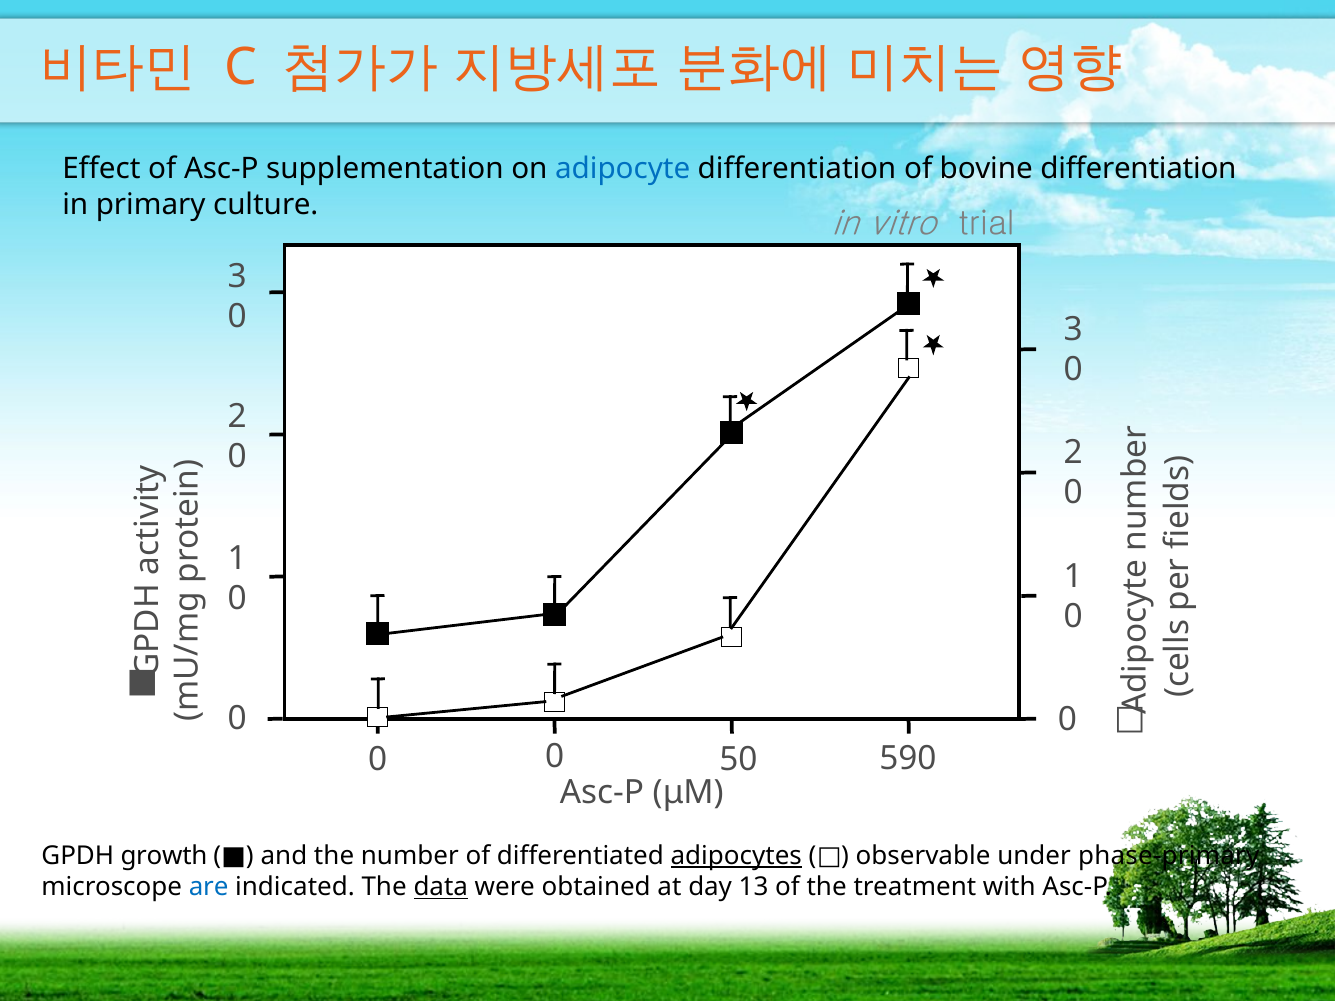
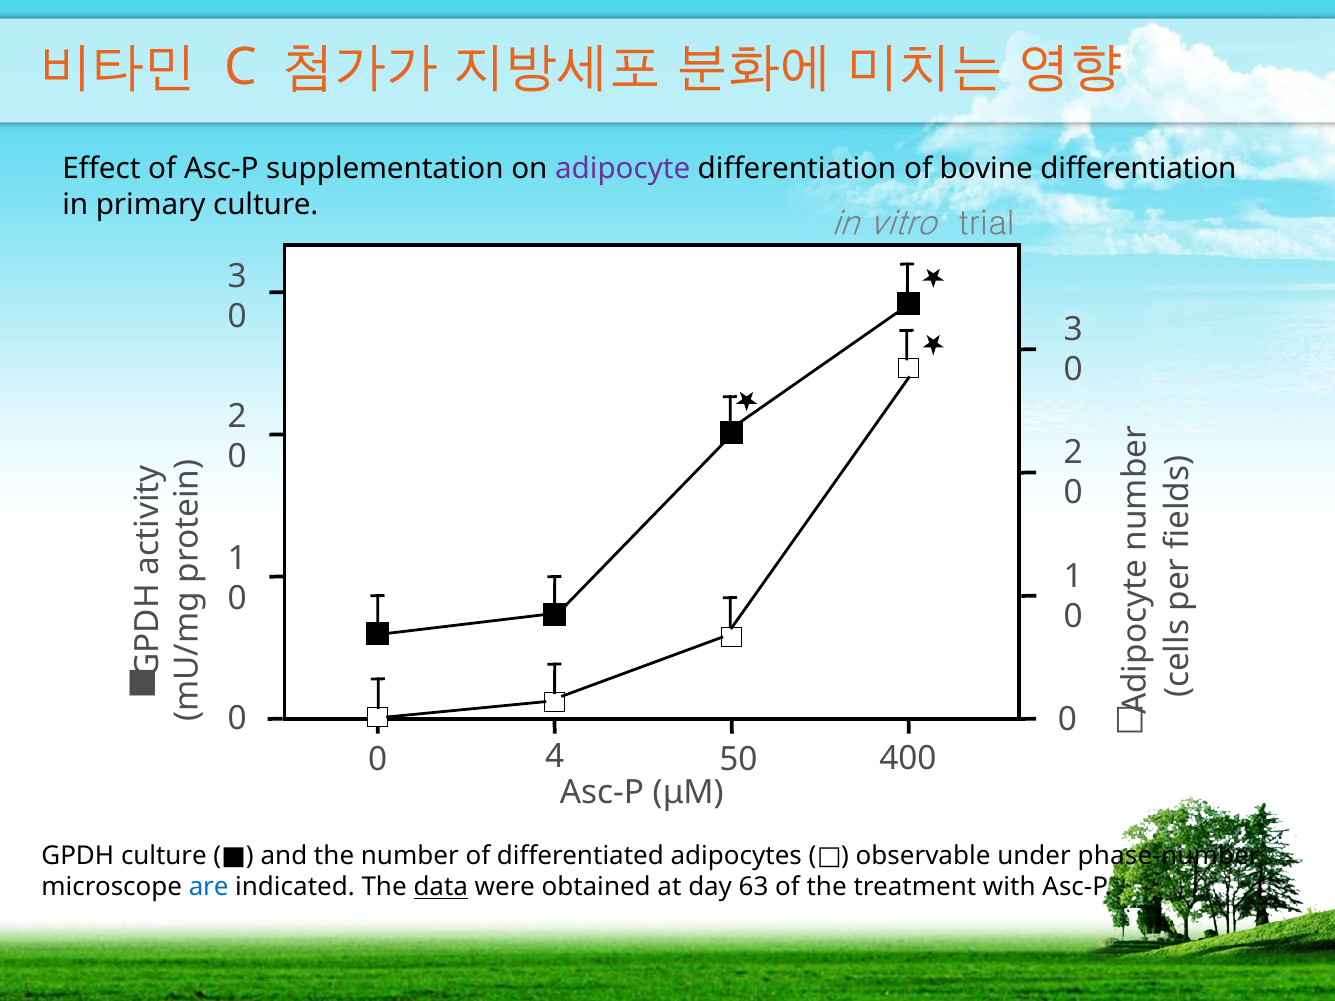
adipocyte colour: blue -> purple
0 at (555, 757): 0 -> 4
590: 590 -> 400
GPDH growth: growth -> culture
adipocytes underline: present -> none
phase-primary: phase-primary -> phase-number
13: 13 -> 63
